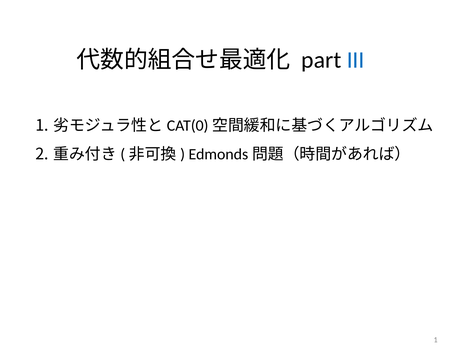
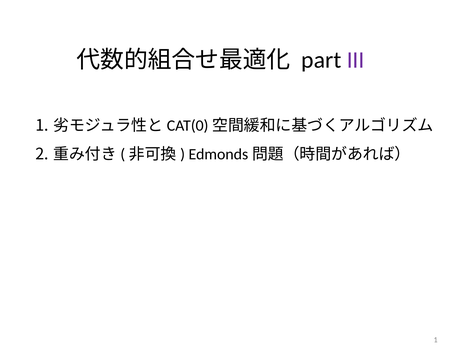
III colour: blue -> purple
